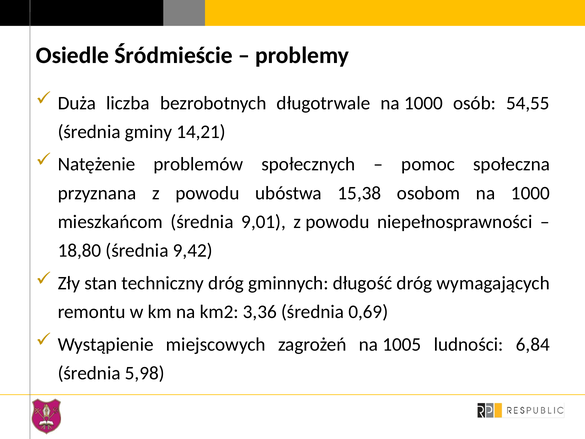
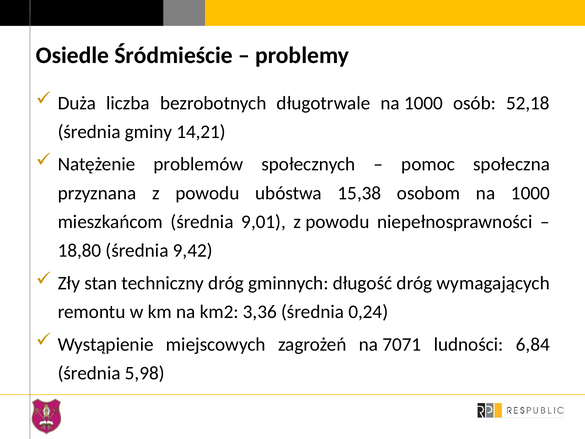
54,55: 54,55 -> 52,18
0,69: 0,69 -> 0,24
1005: 1005 -> 7071
